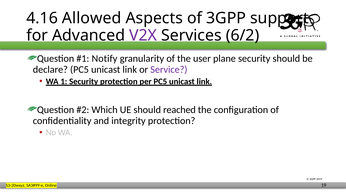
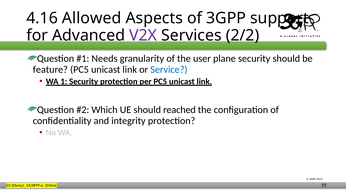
6/2: 6/2 -> 2/2
Notify: Notify -> Needs
declare: declare -> feature
Service colour: purple -> blue
